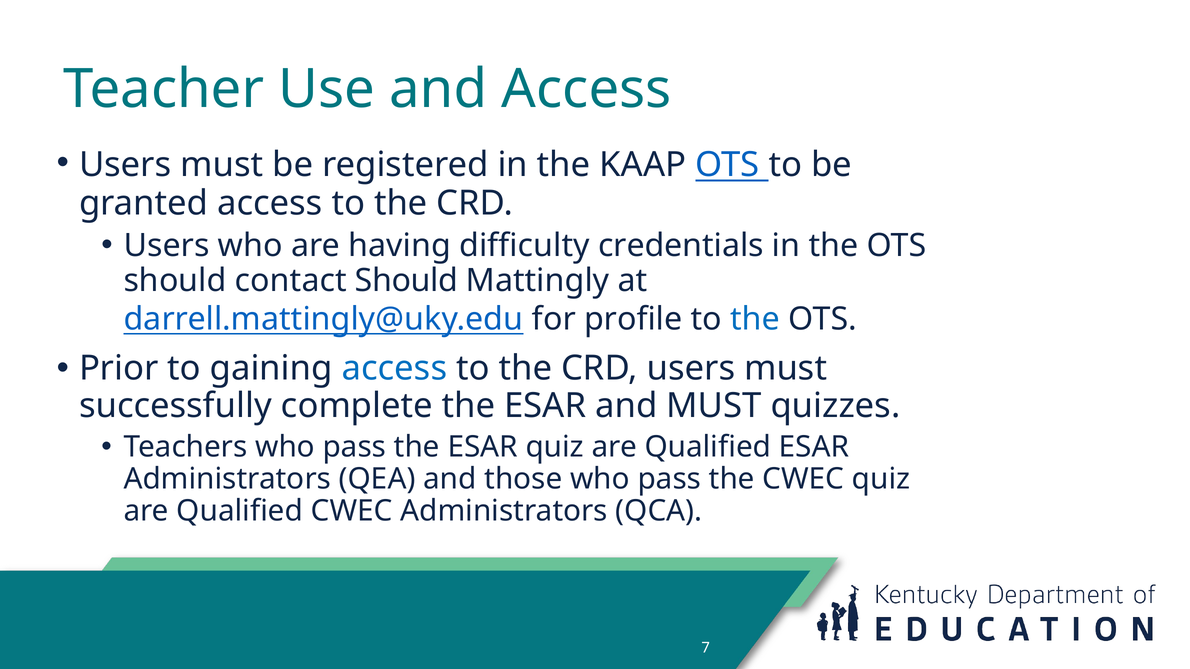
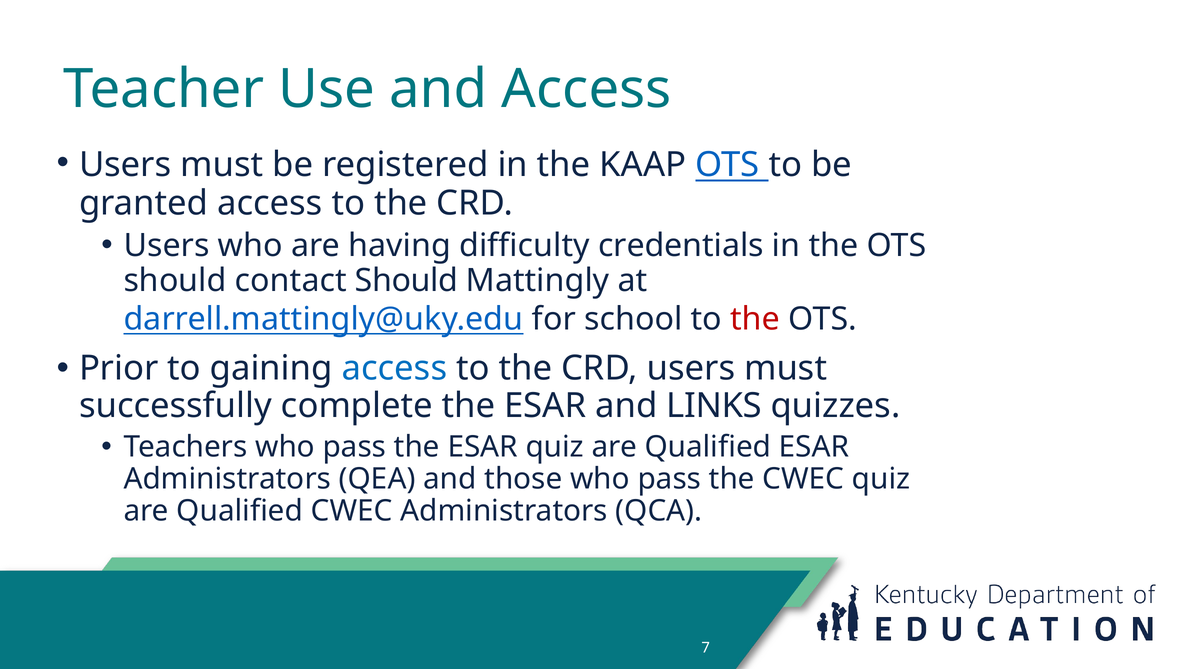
profile: profile -> school
the at (755, 319) colour: blue -> red
and MUST: MUST -> LINKS
